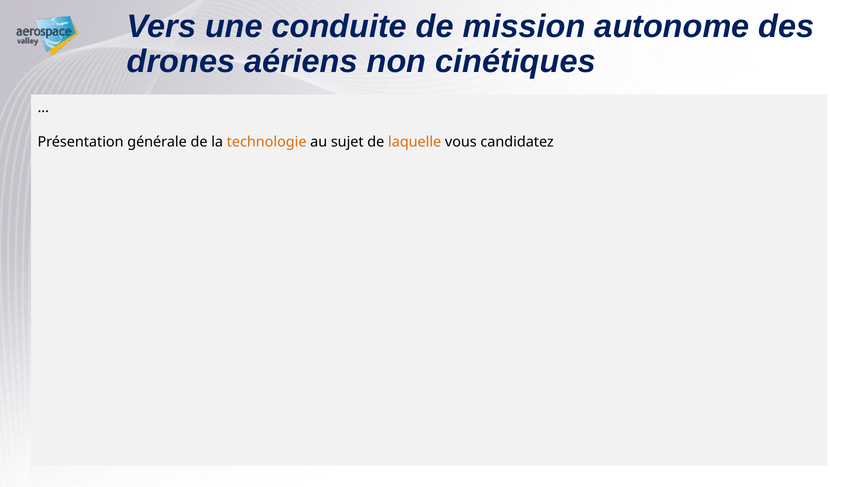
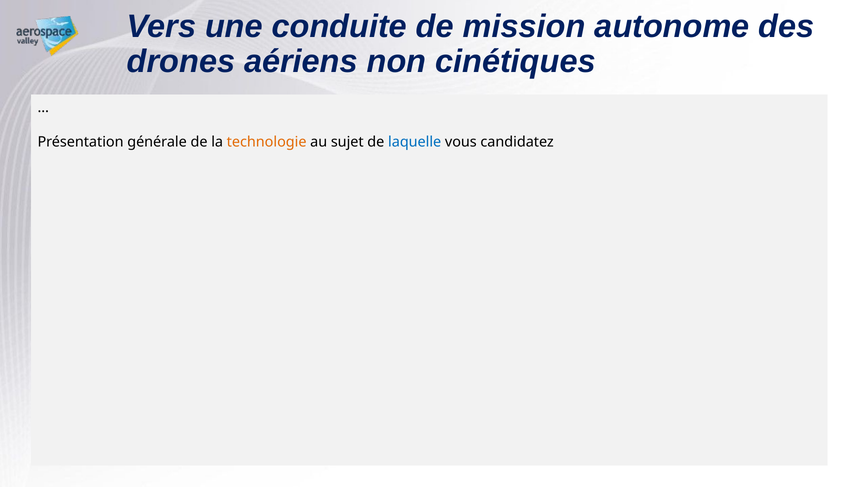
laquelle colour: orange -> blue
